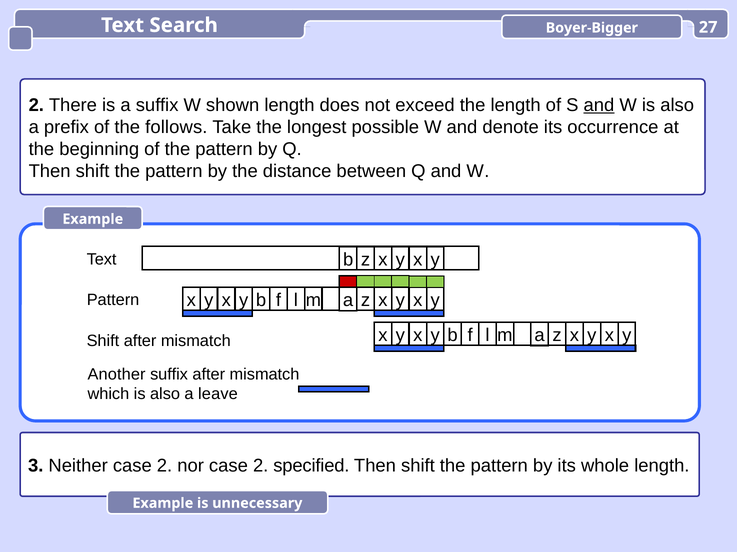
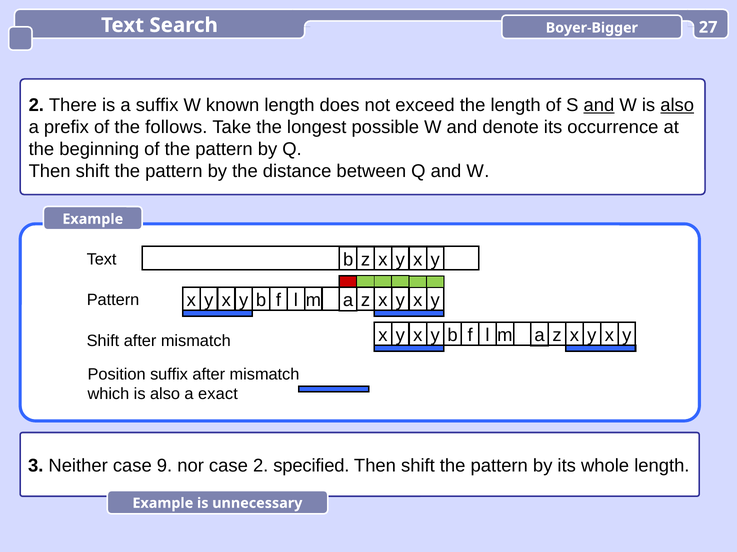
shown: shown -> known
also at (677, 105) underline: none -> present
Another: Another -> Position
leave: leave -> exact
Neither case 2: 2 -> 9
